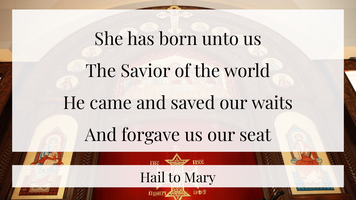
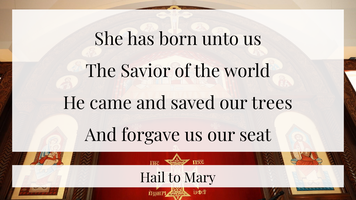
waits: waits -> trees
